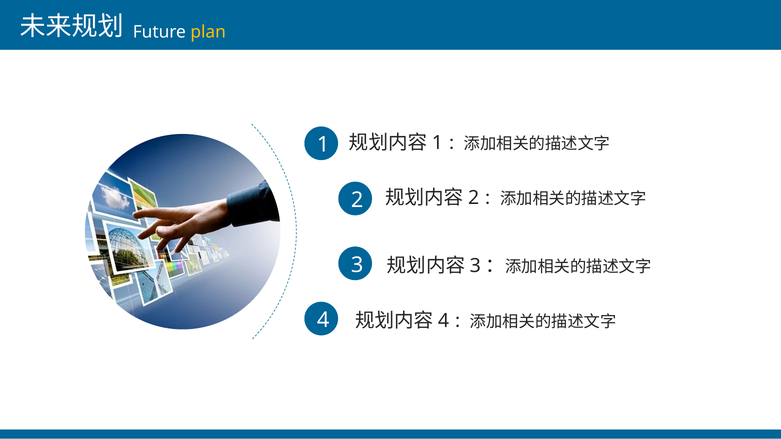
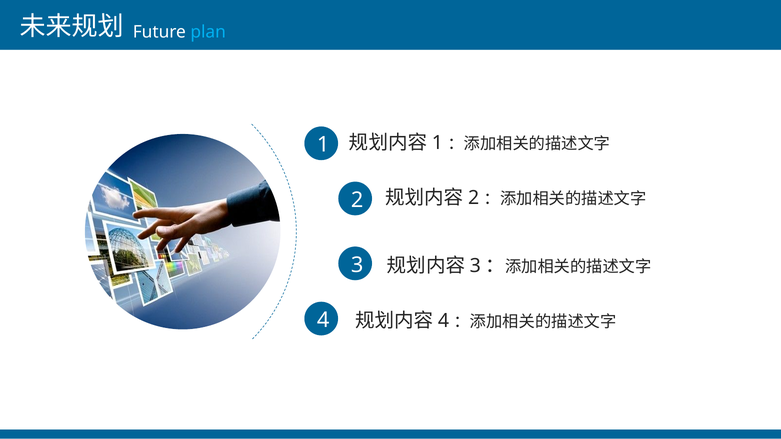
plan colour: yellow -> light blue
